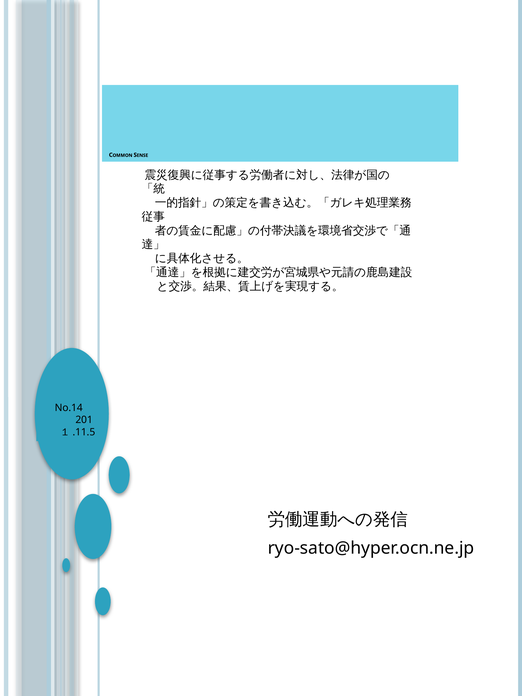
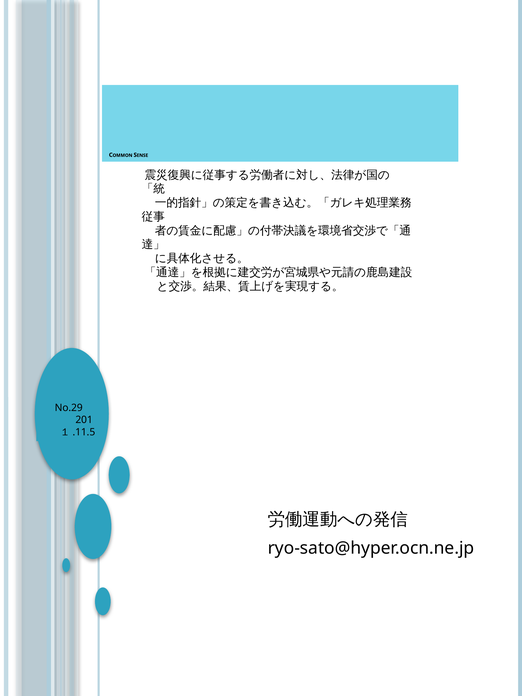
No.14: No.14 -> No.29
